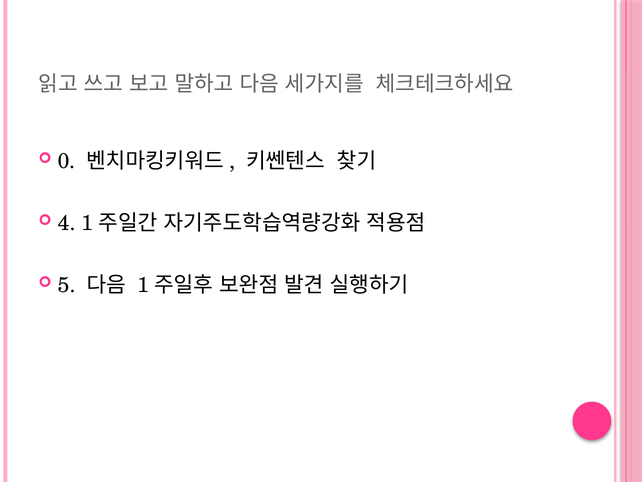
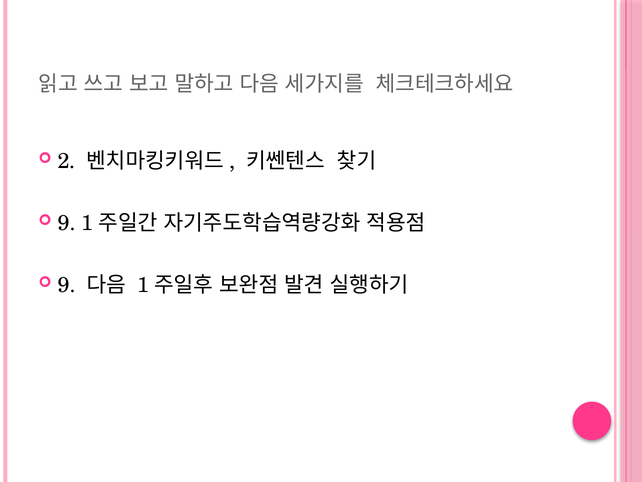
0: 0 -> 2
4 at (67, 223): 4 -> 9
5 at (67, 285): 5 -> 9
